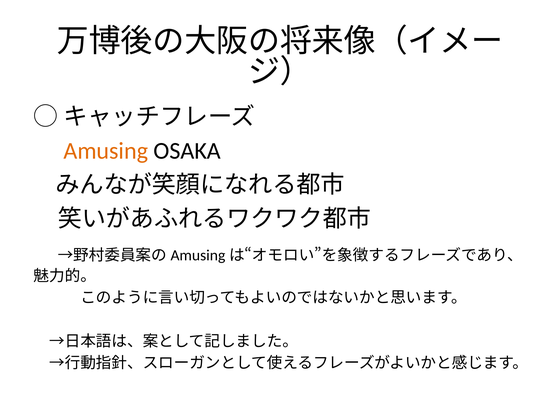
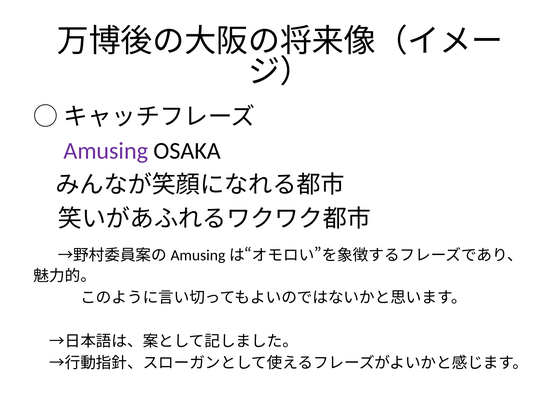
Amusing colour: orange -> purple
